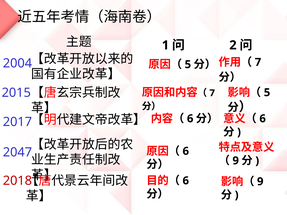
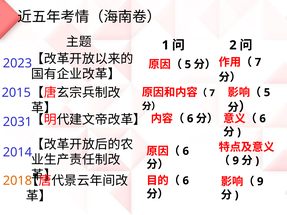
2004: 2004 -> 2023
2017: 2017 -> 2031
2047: 2047 -> 2014
2018 colour: red -> orange
